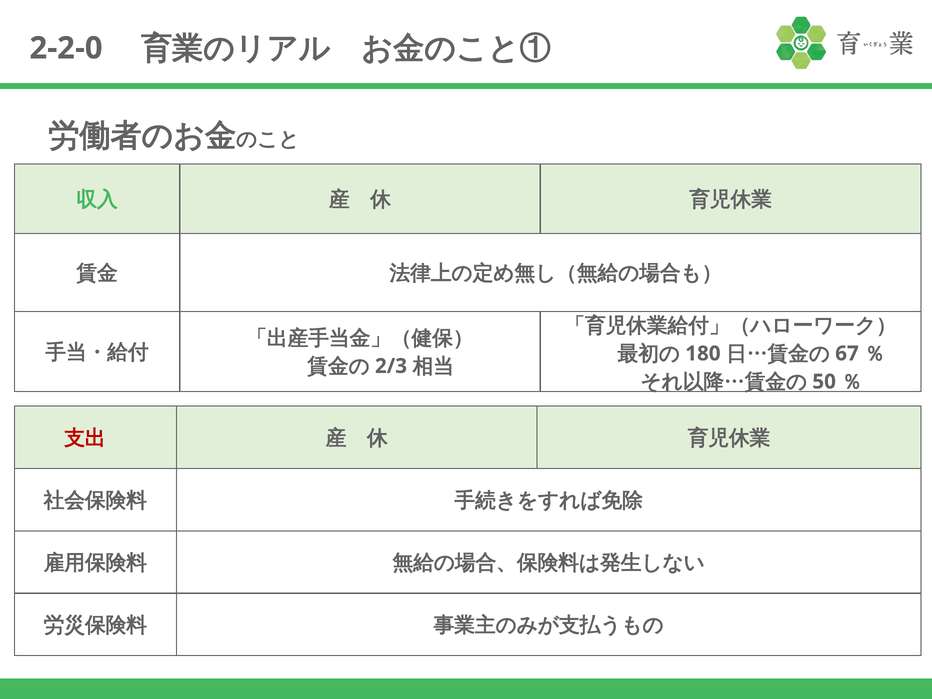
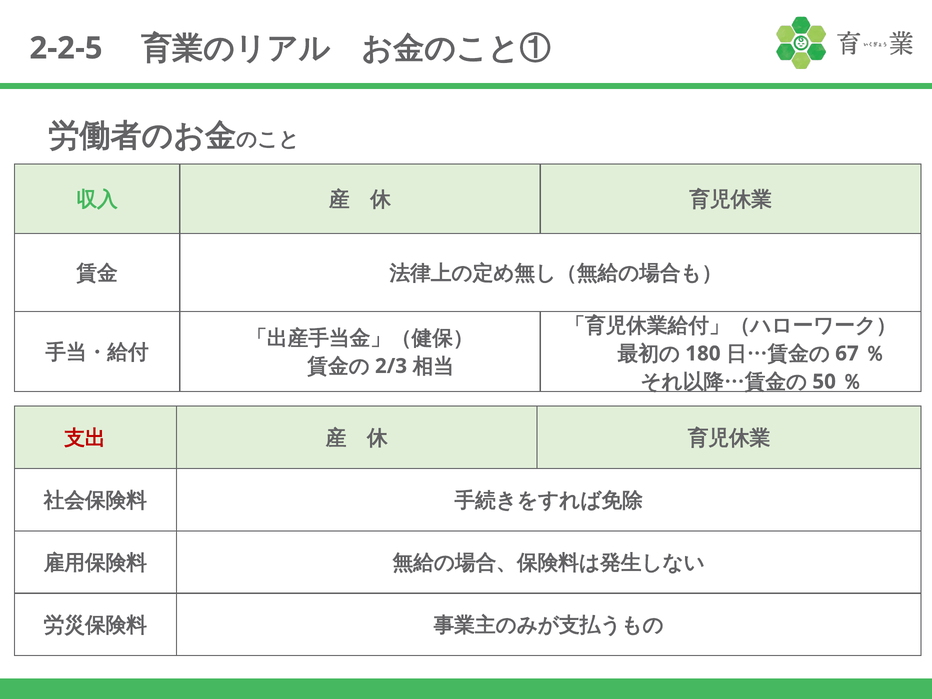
2-2-0: 2-2-0 -> 2-2-5
